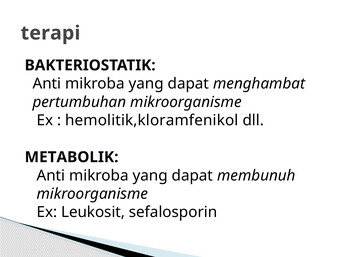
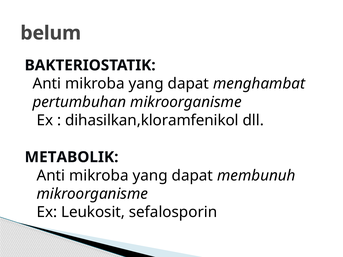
terapi: terapi -> belum
hemolitik,kloramfenikol: hemolitik,kloramfenikol -> dihasilkan,kloramfenikol
